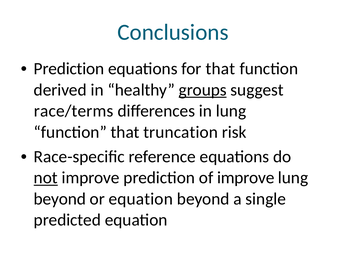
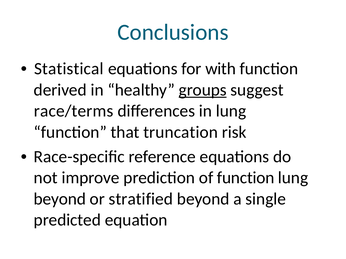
Prediction at (69, 69): Prediction -> Statistical
for that: that -> with
not underline: present -> none
of improve: improve -> function
or equation: equation -> stratified
